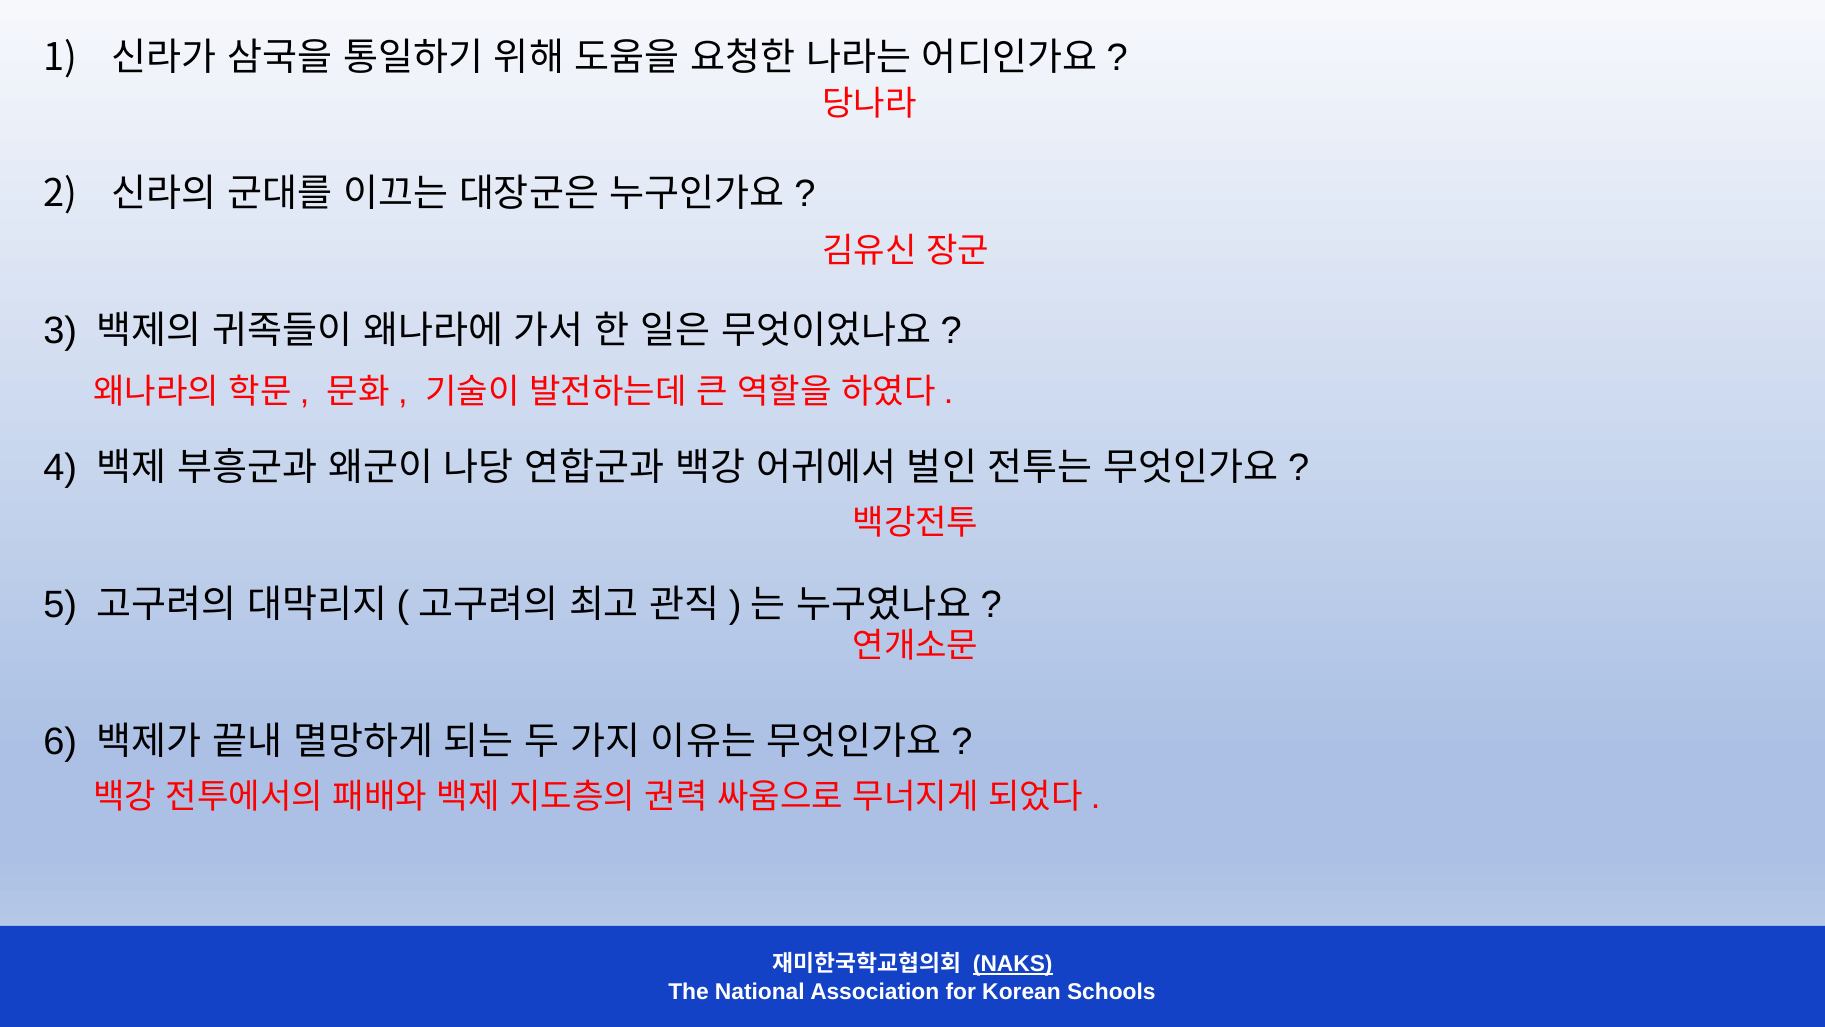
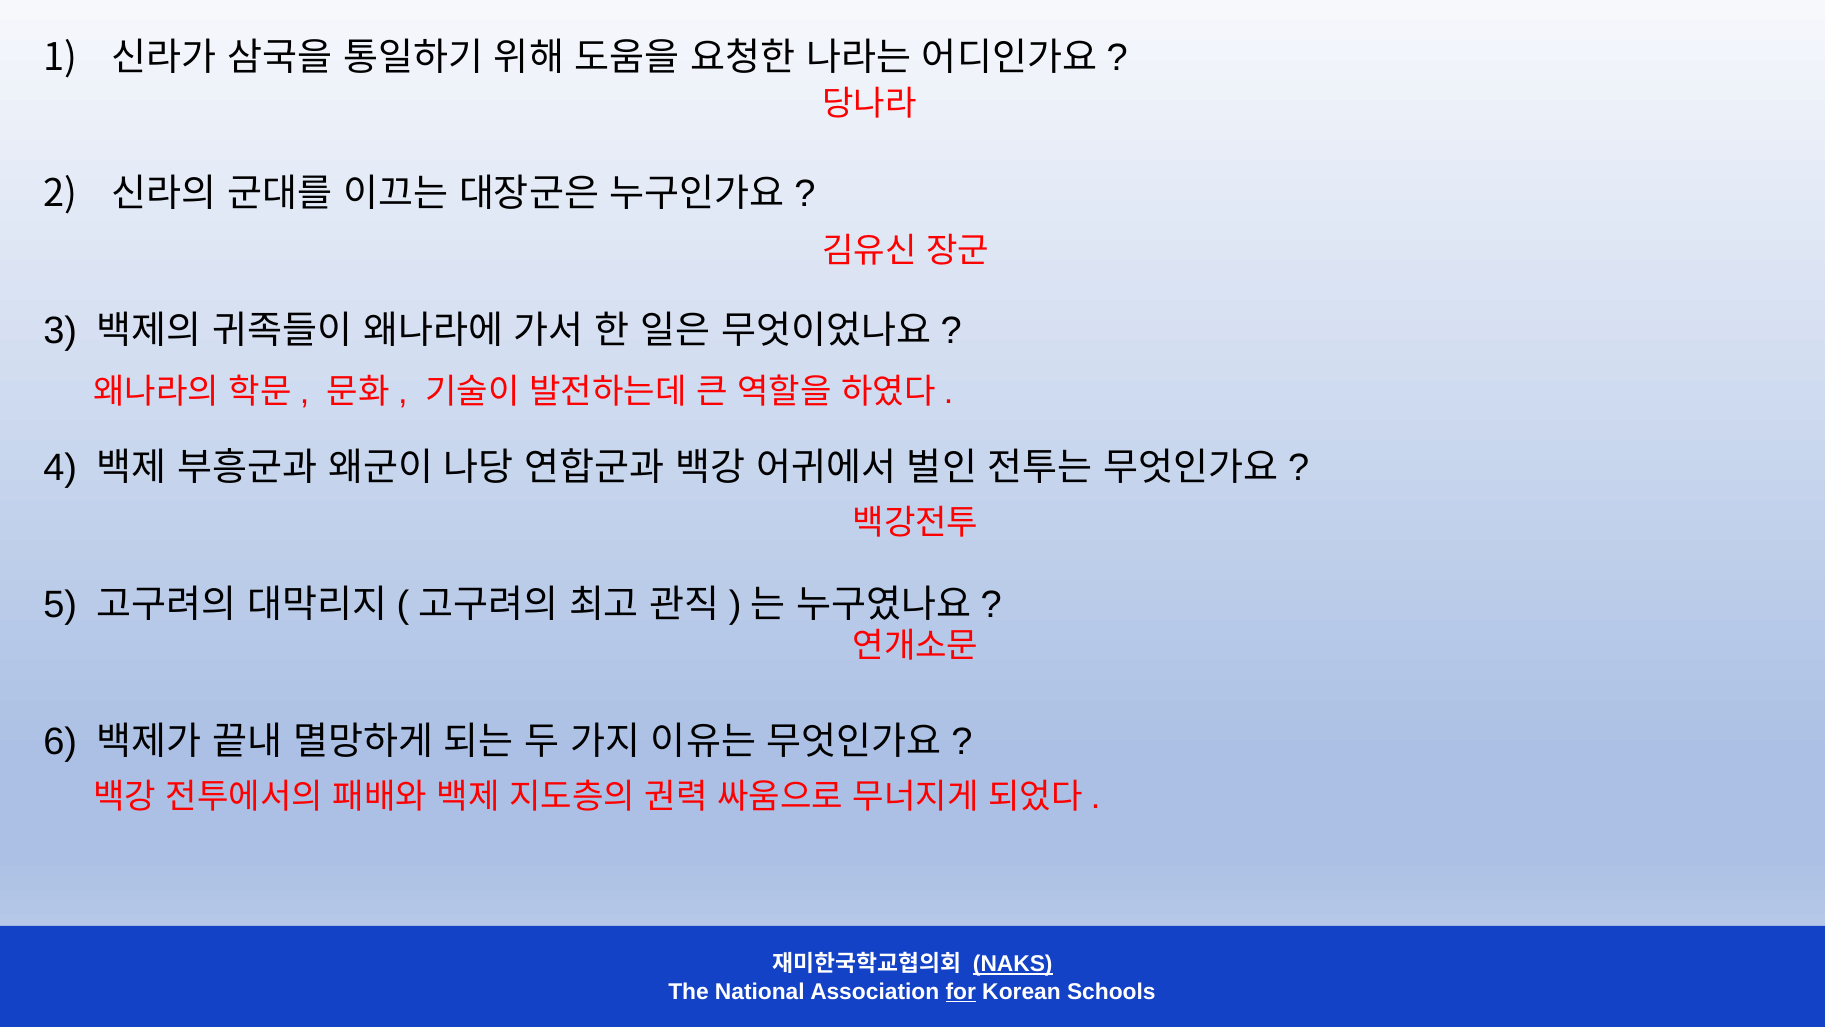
for underline: none -> present
